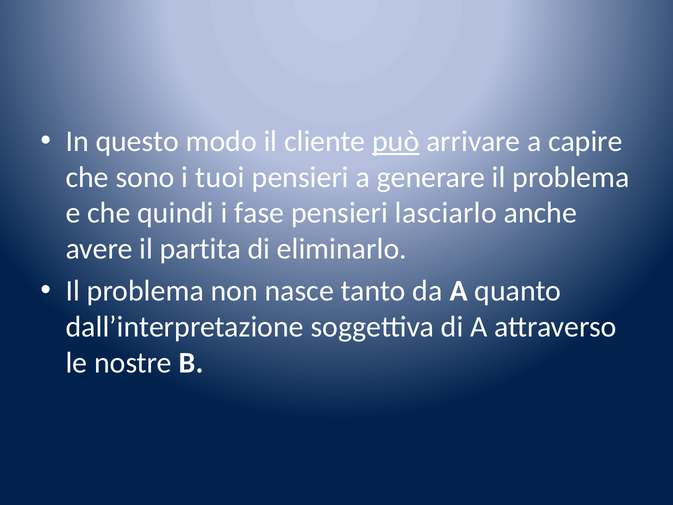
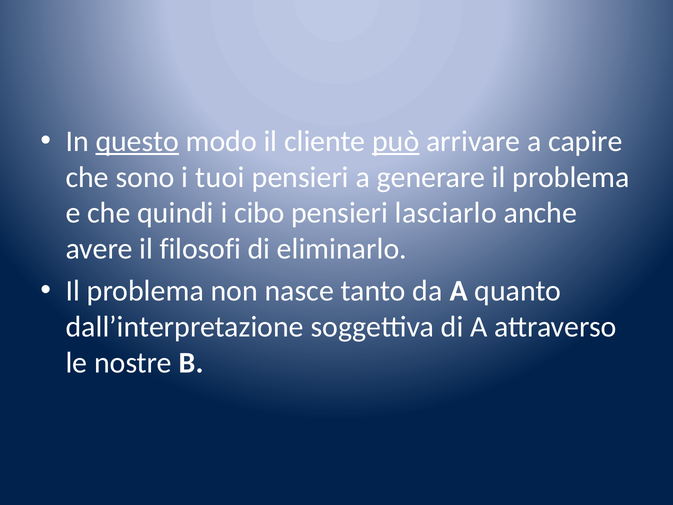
questo underline: none -> present
fase: fase -> cibo
partita: partita -> filosofi
